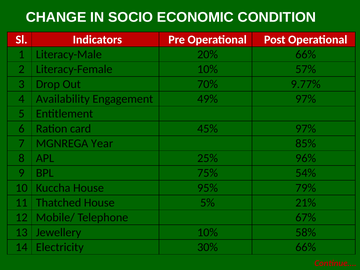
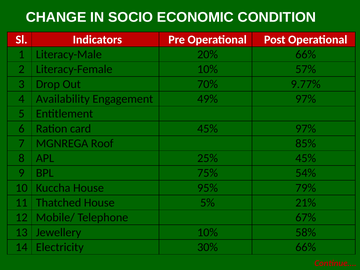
Year: Year -> Roof
25% 96%: 96% -> 45%
